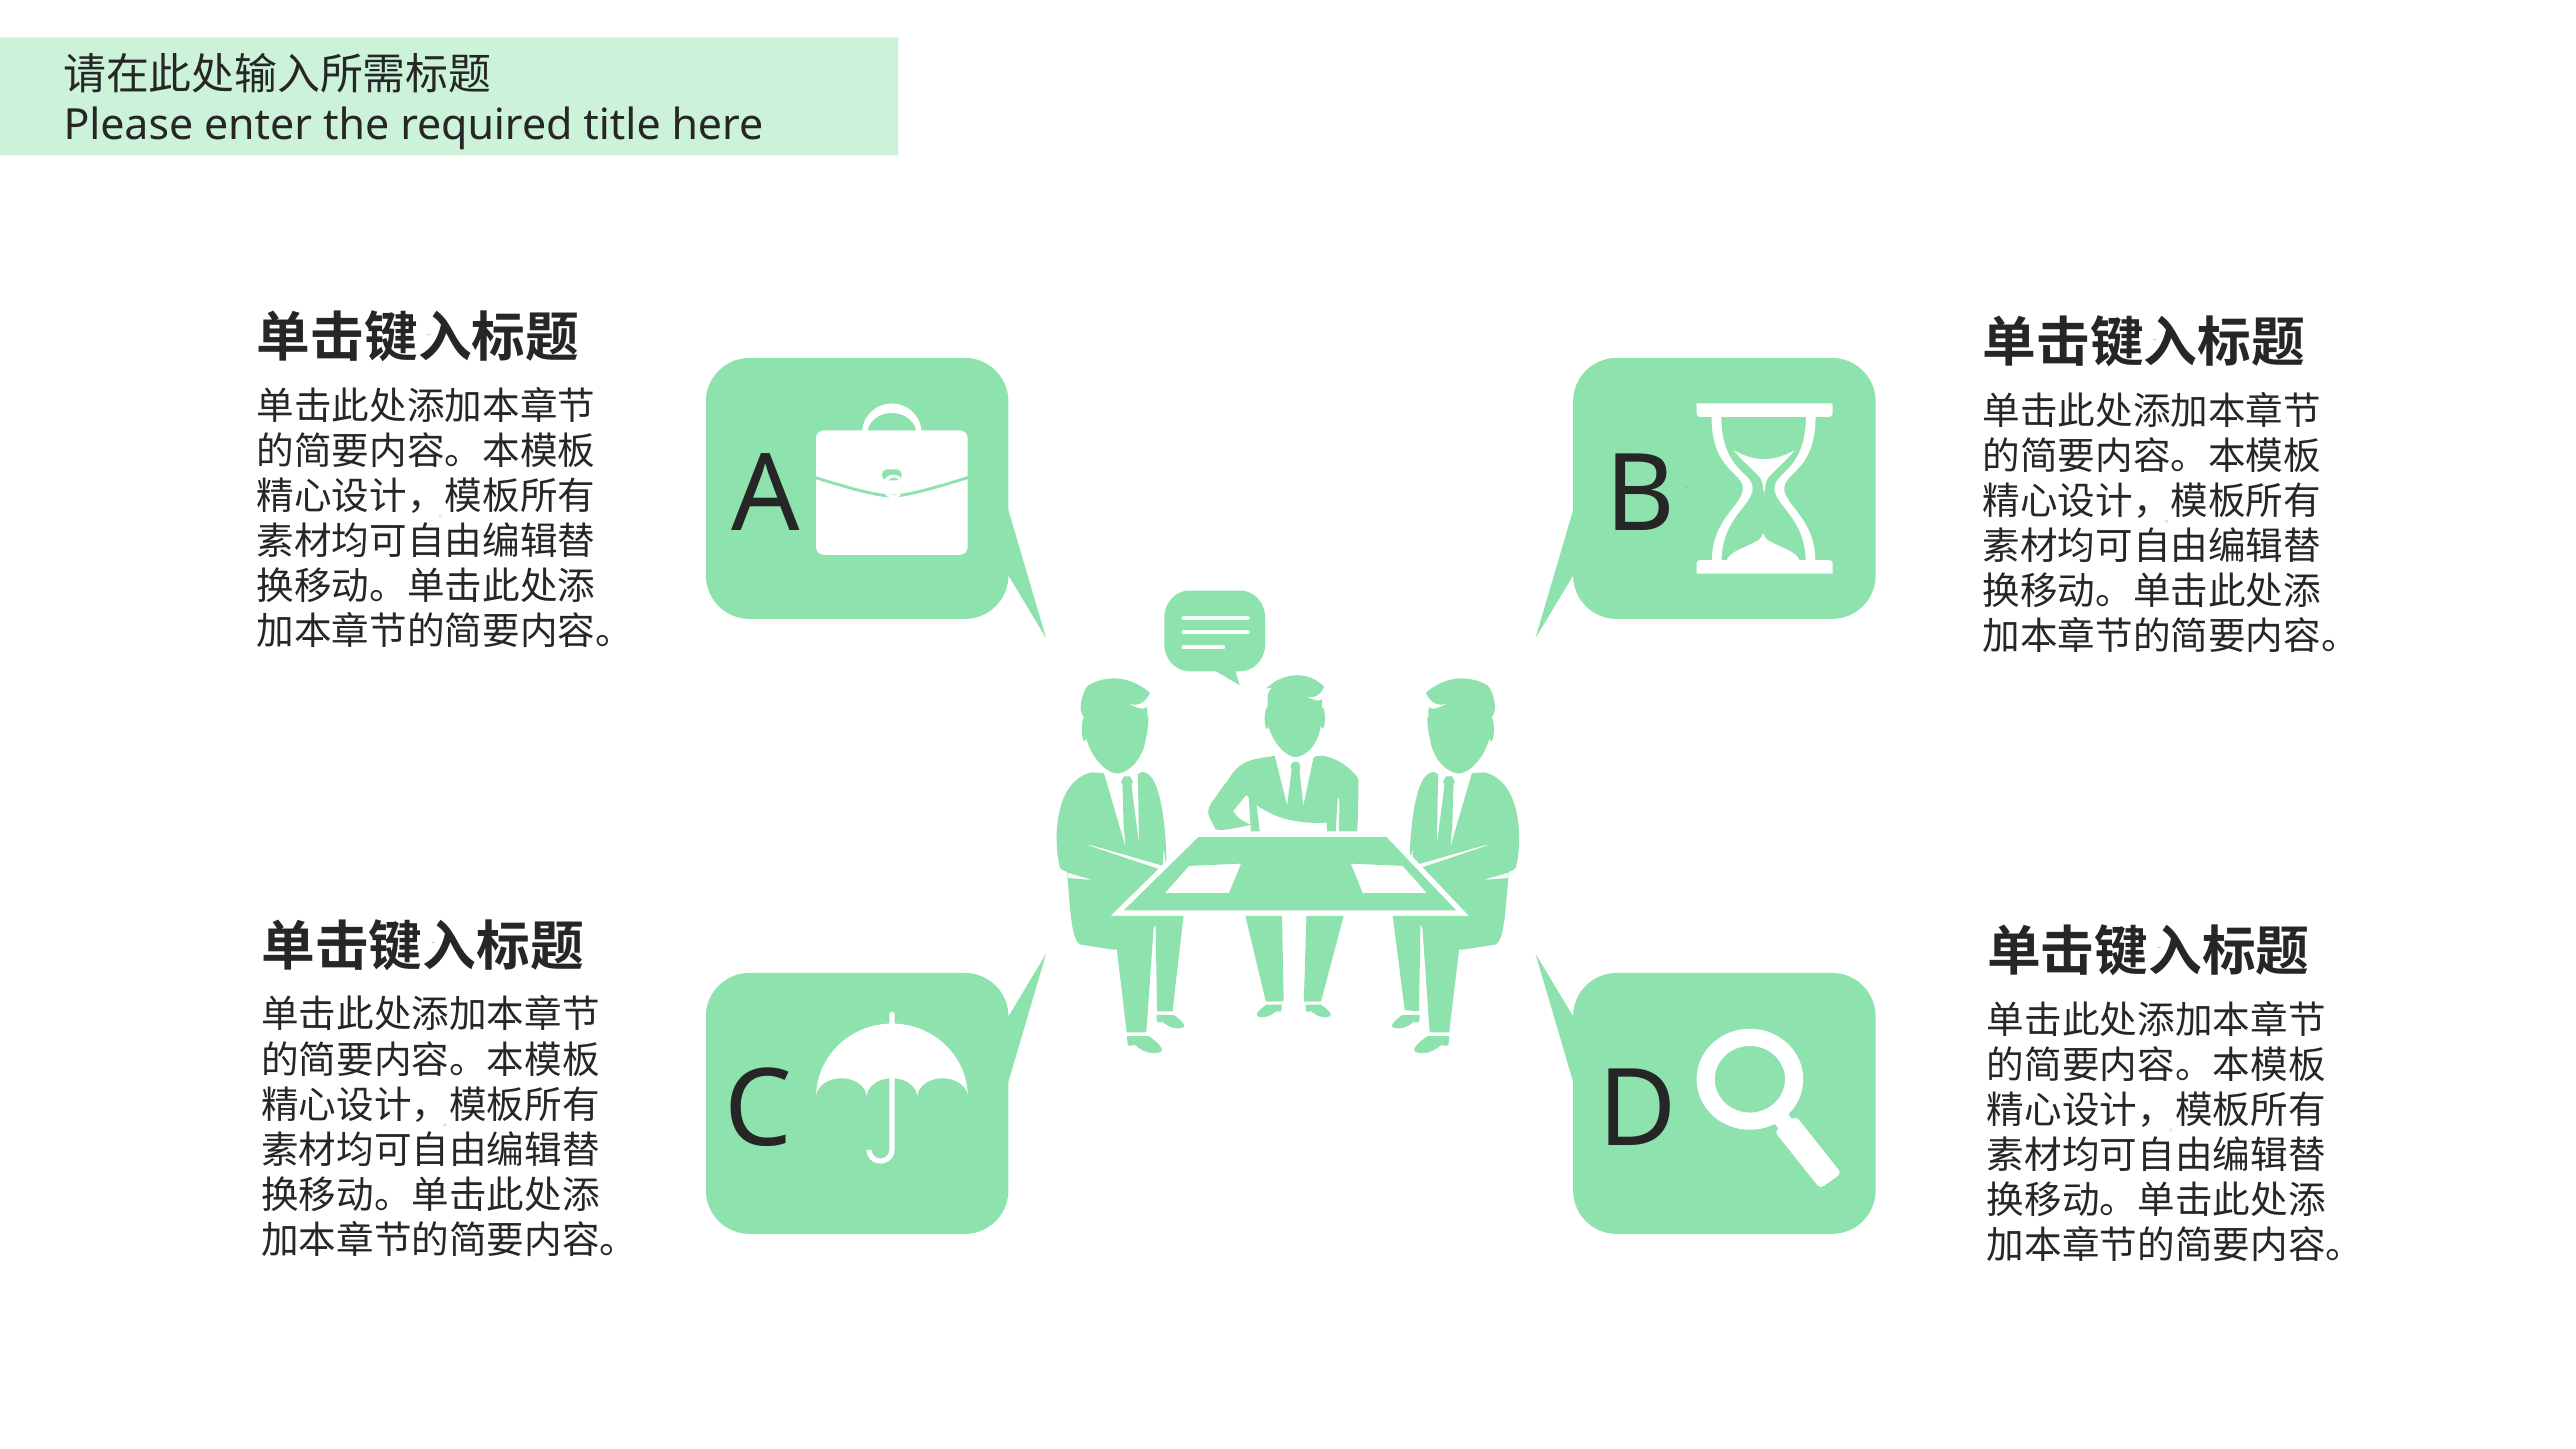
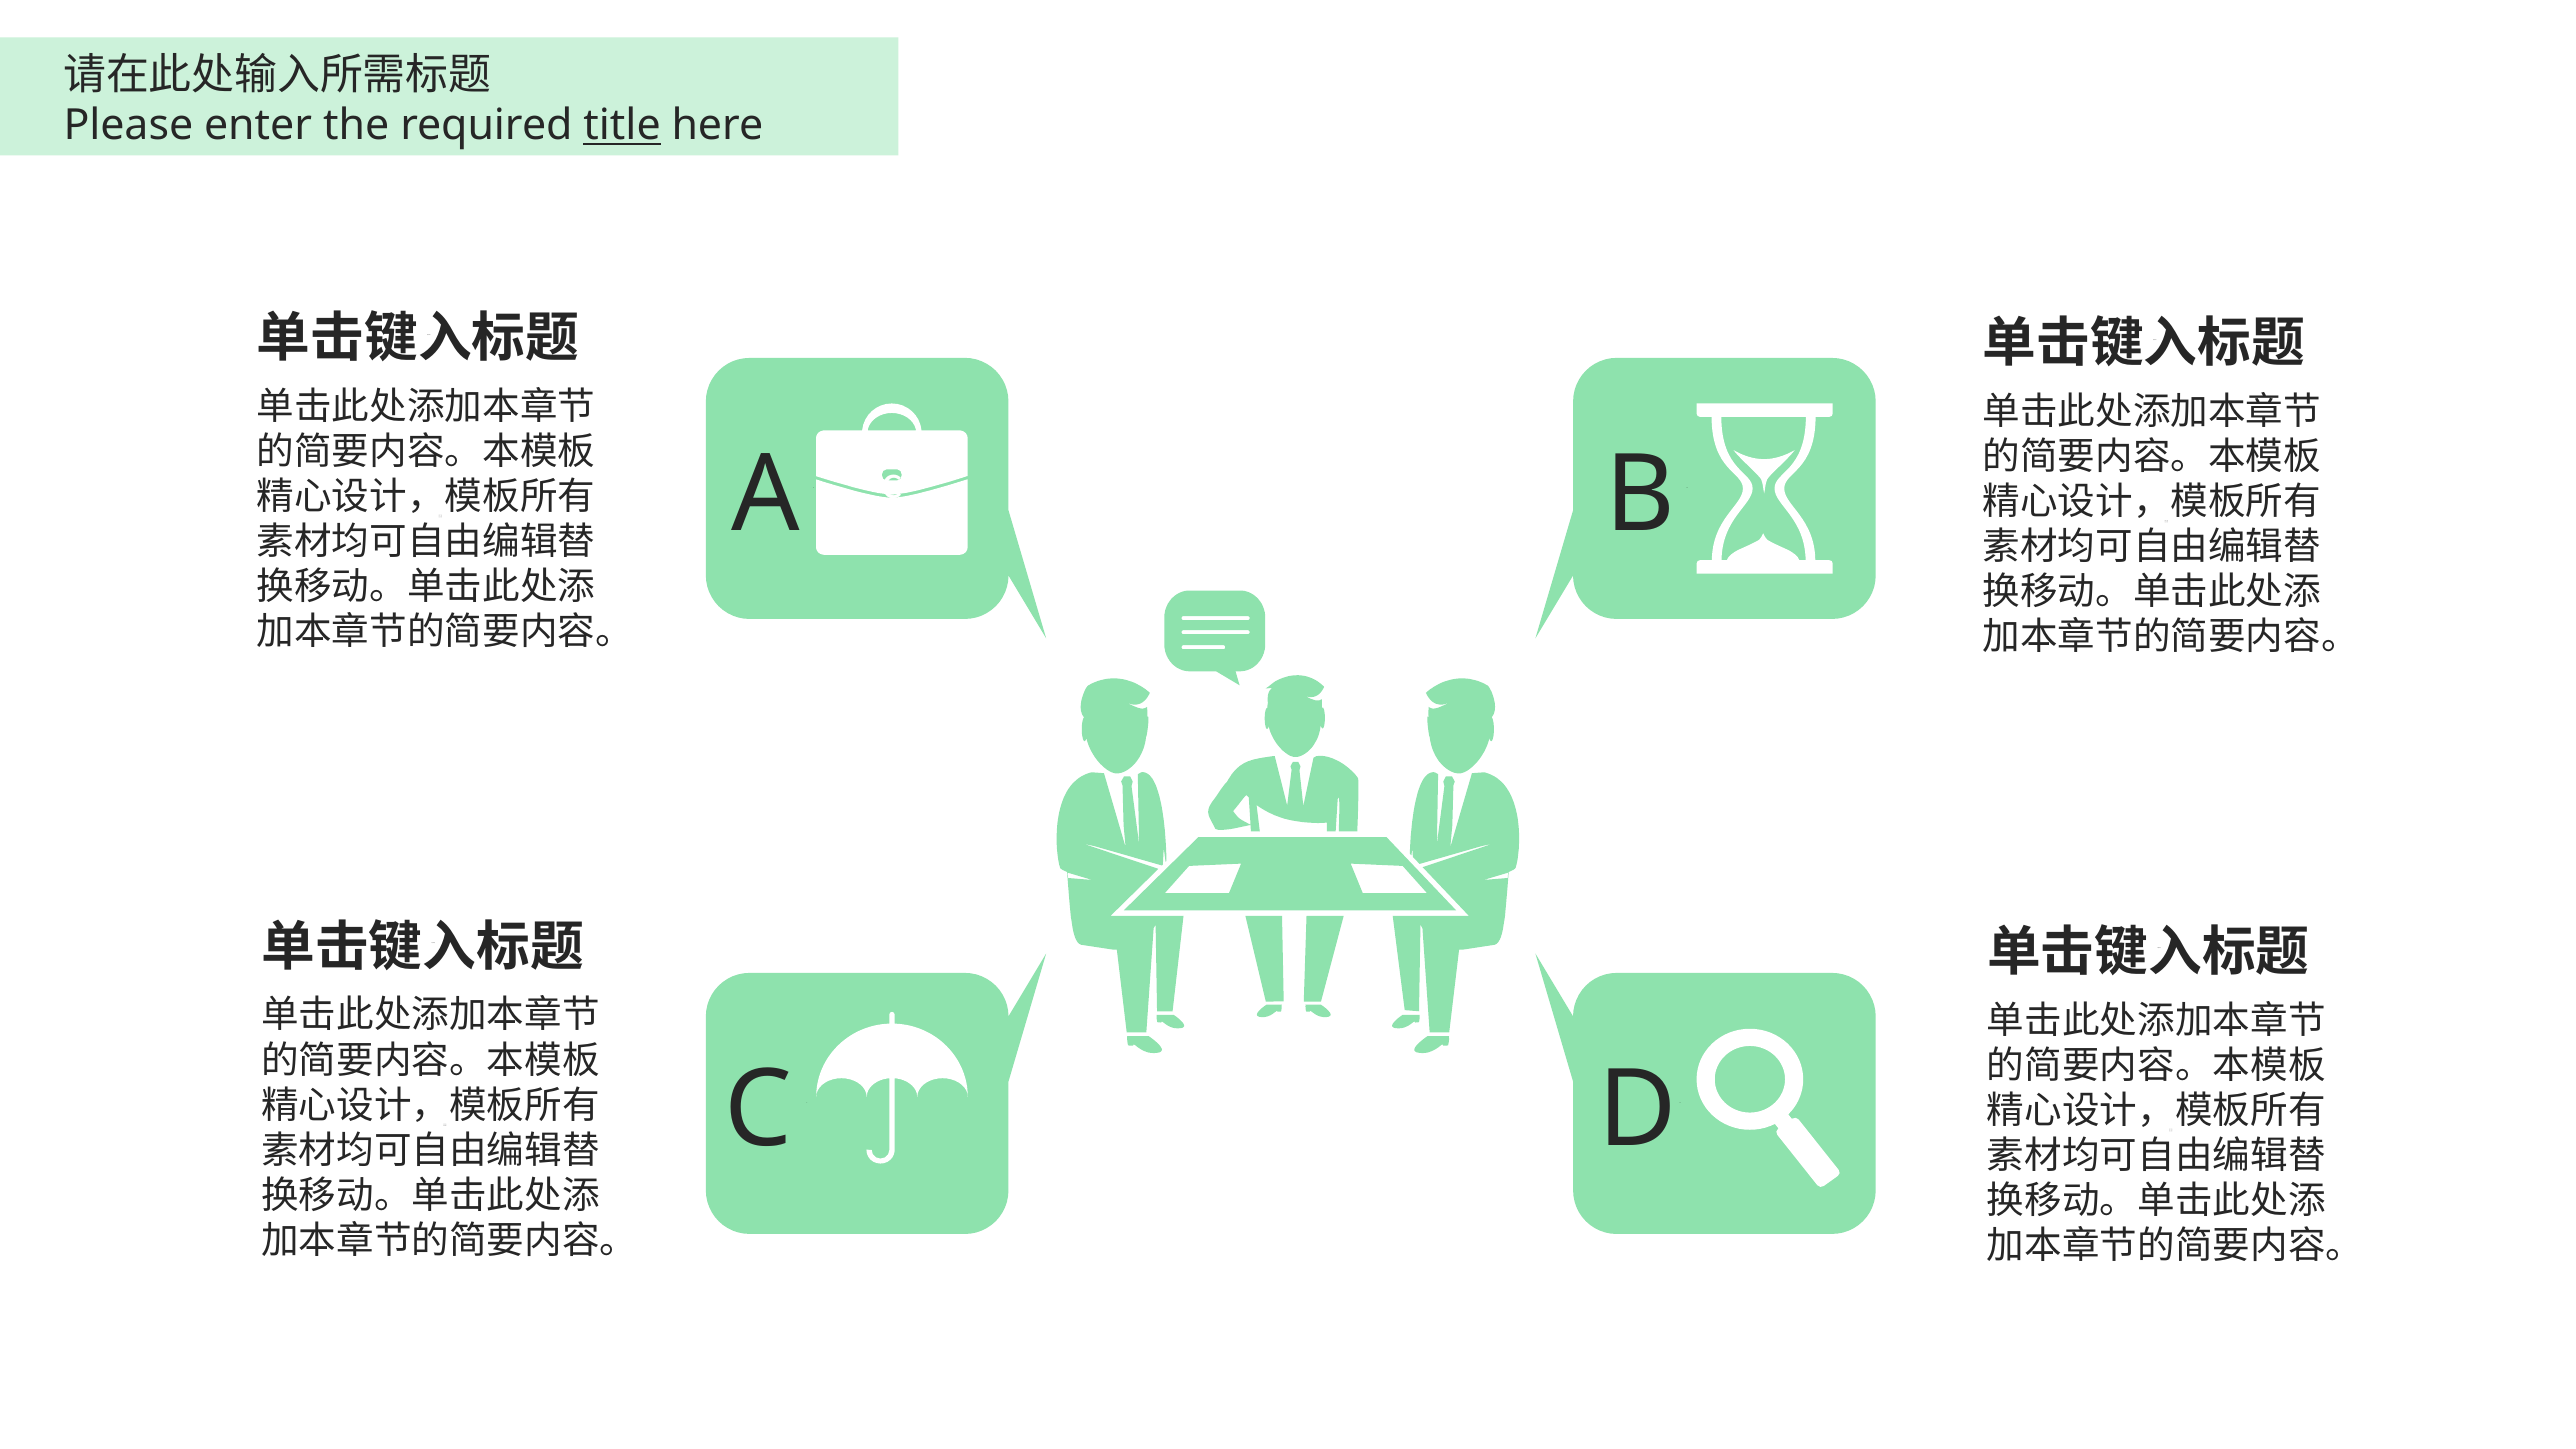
title underline: none -> present
